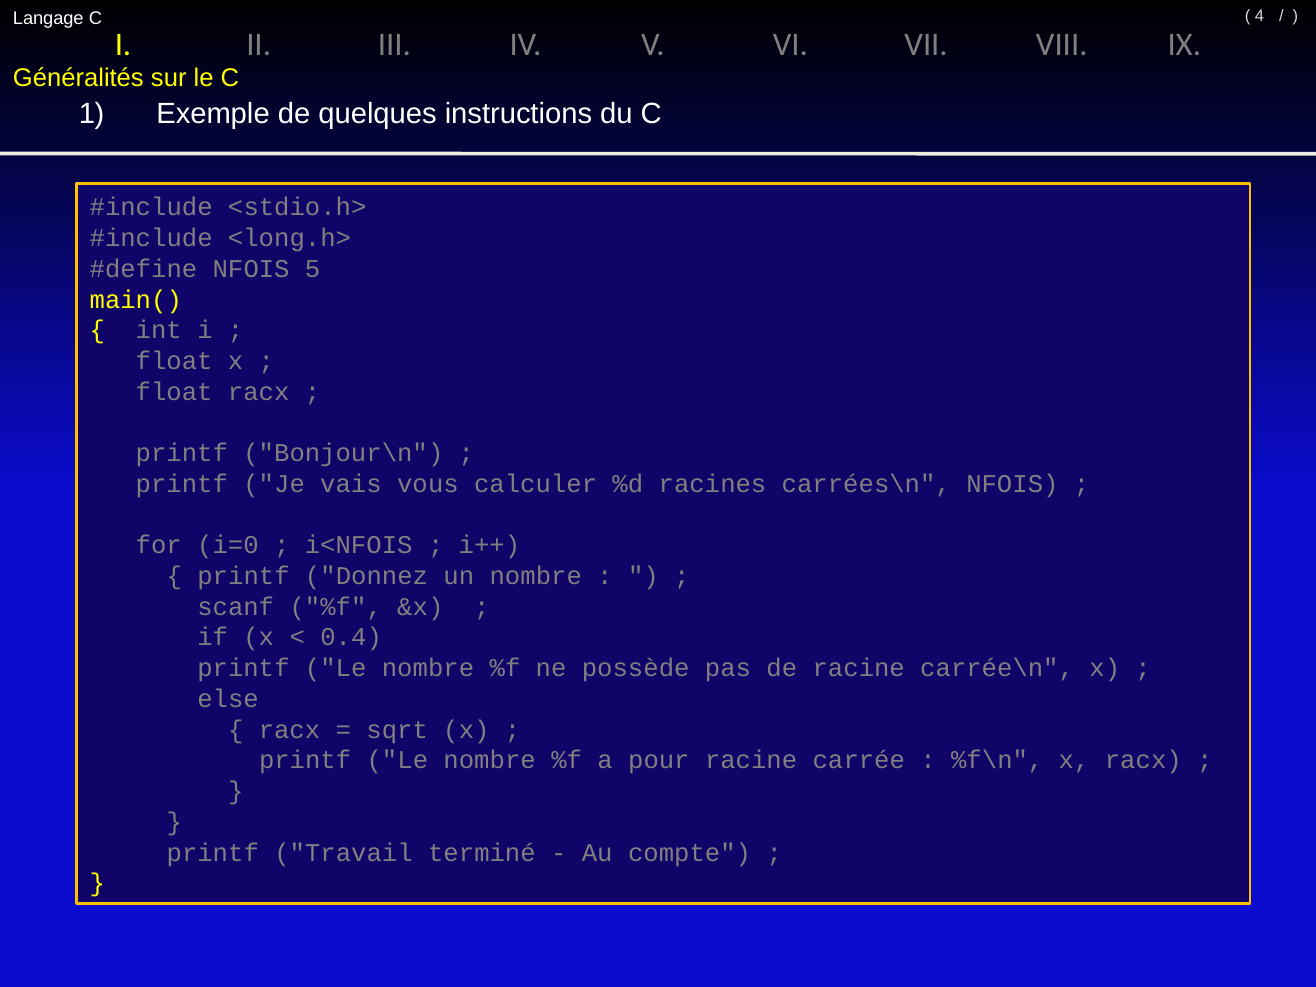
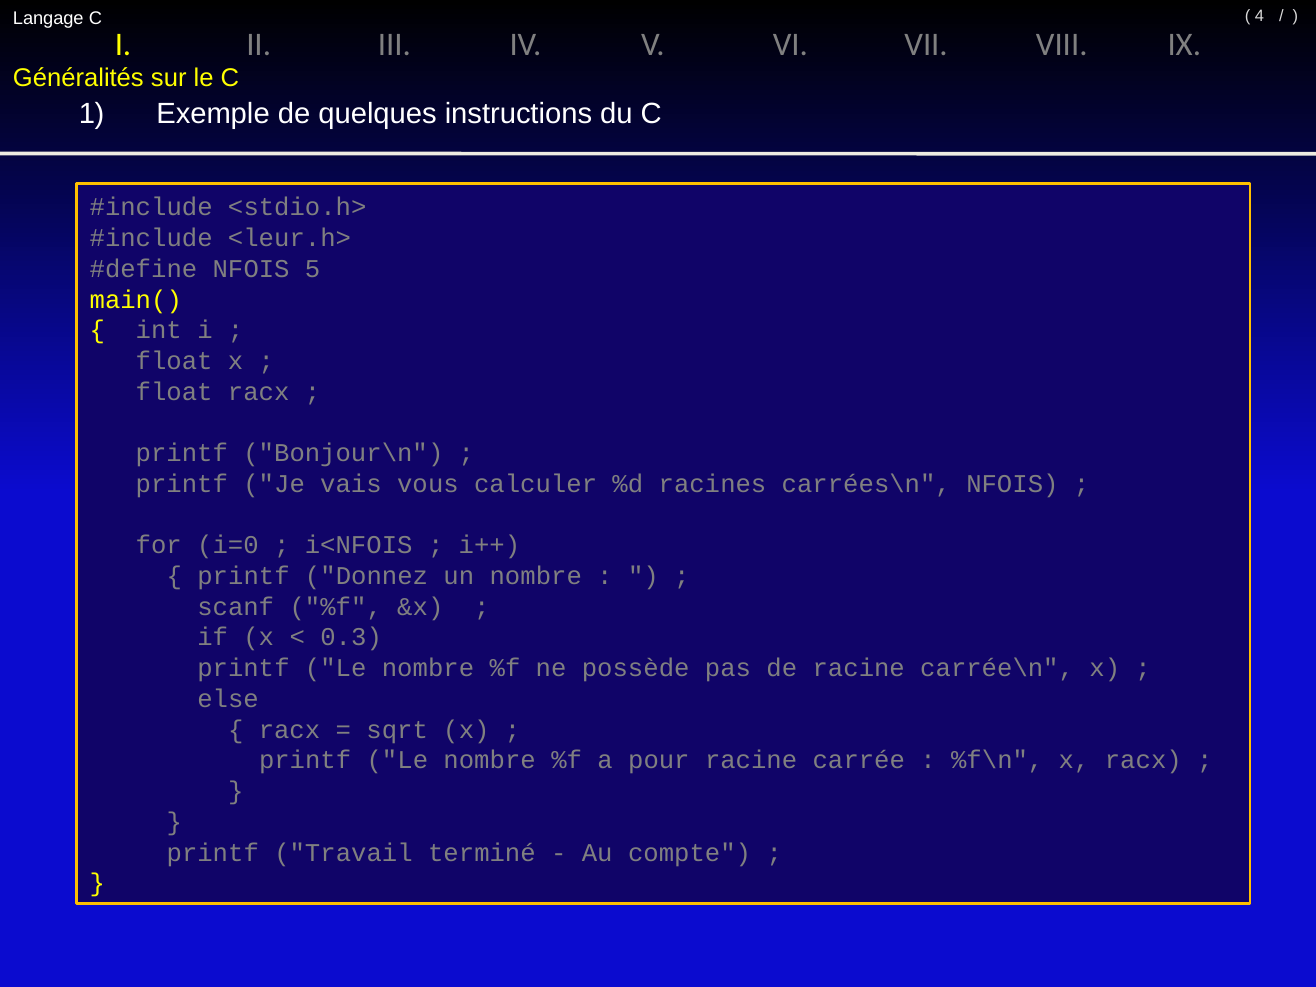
<long.h>: <long.h> -> <leur.h>
0.4: 0.4 -> 0.3
